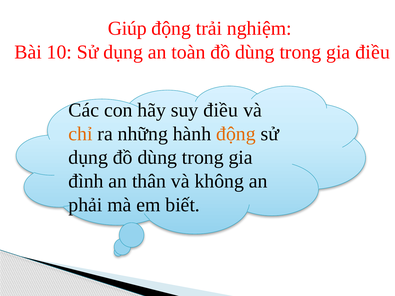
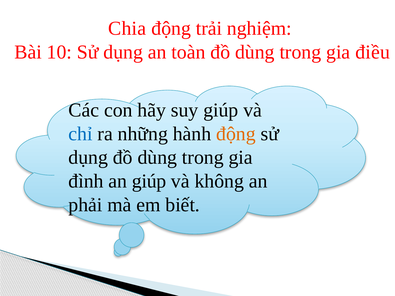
Giúp: Giúp -> Chia
suy điều: điều -> giúp
chỉ colour: orange -> blue
an thân: thân -> giúp
